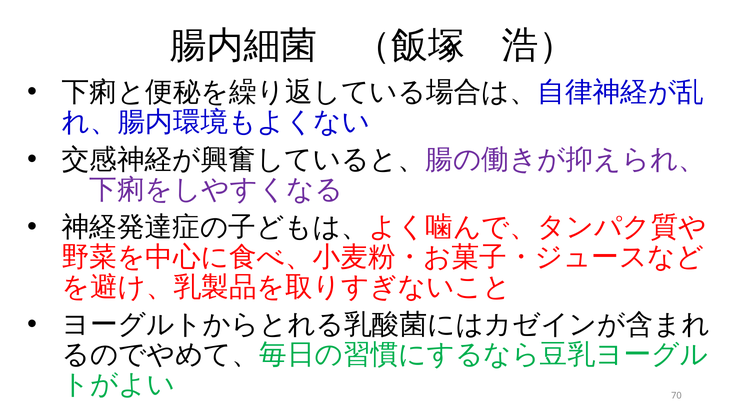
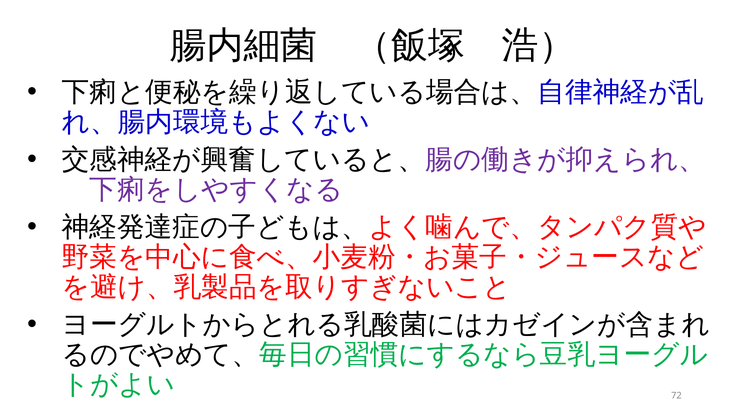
70: 70 -> 72
